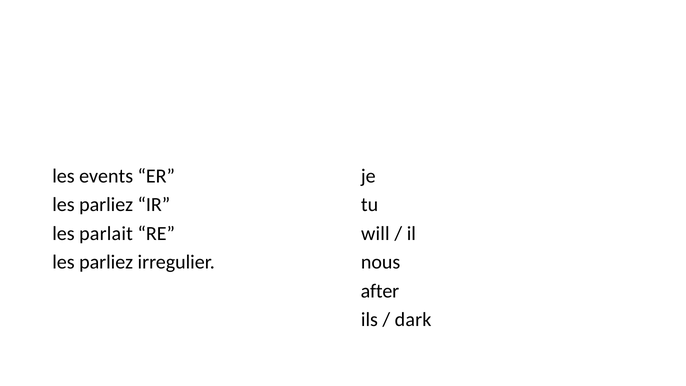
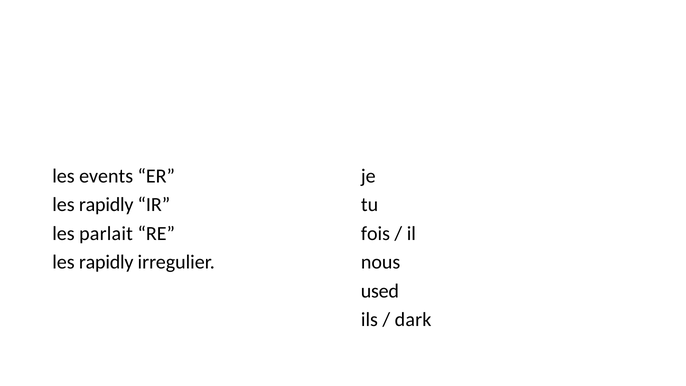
parliez at (106, 205): parliez -> rapidly
will: will -> fois
parliez at (106, 262): parliez -> rapidly
after: after -> used
